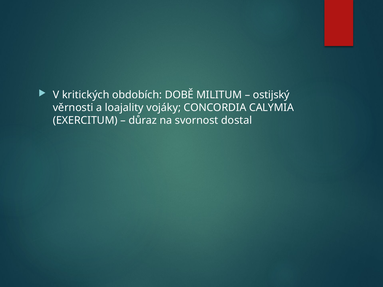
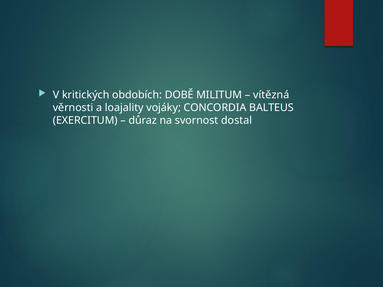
ostijský: ostijský -> vítězná
CALYMIA: CALYMIA -> BALTEUS
